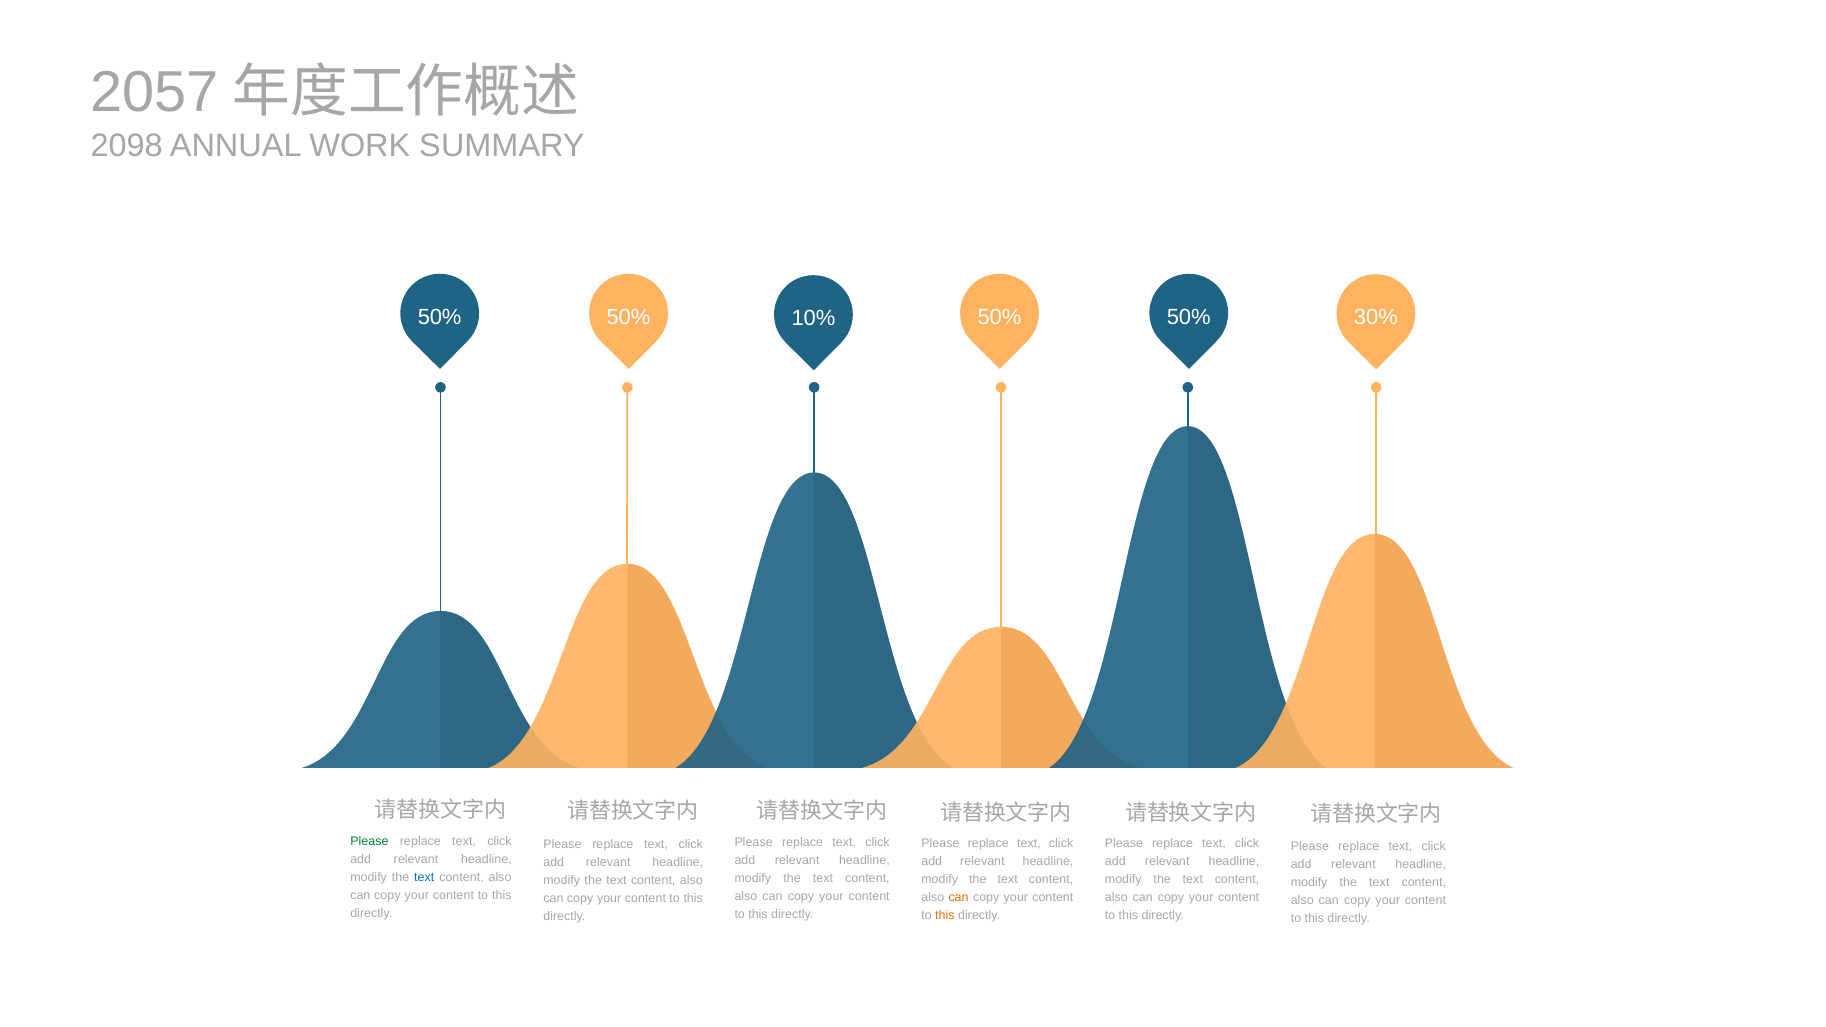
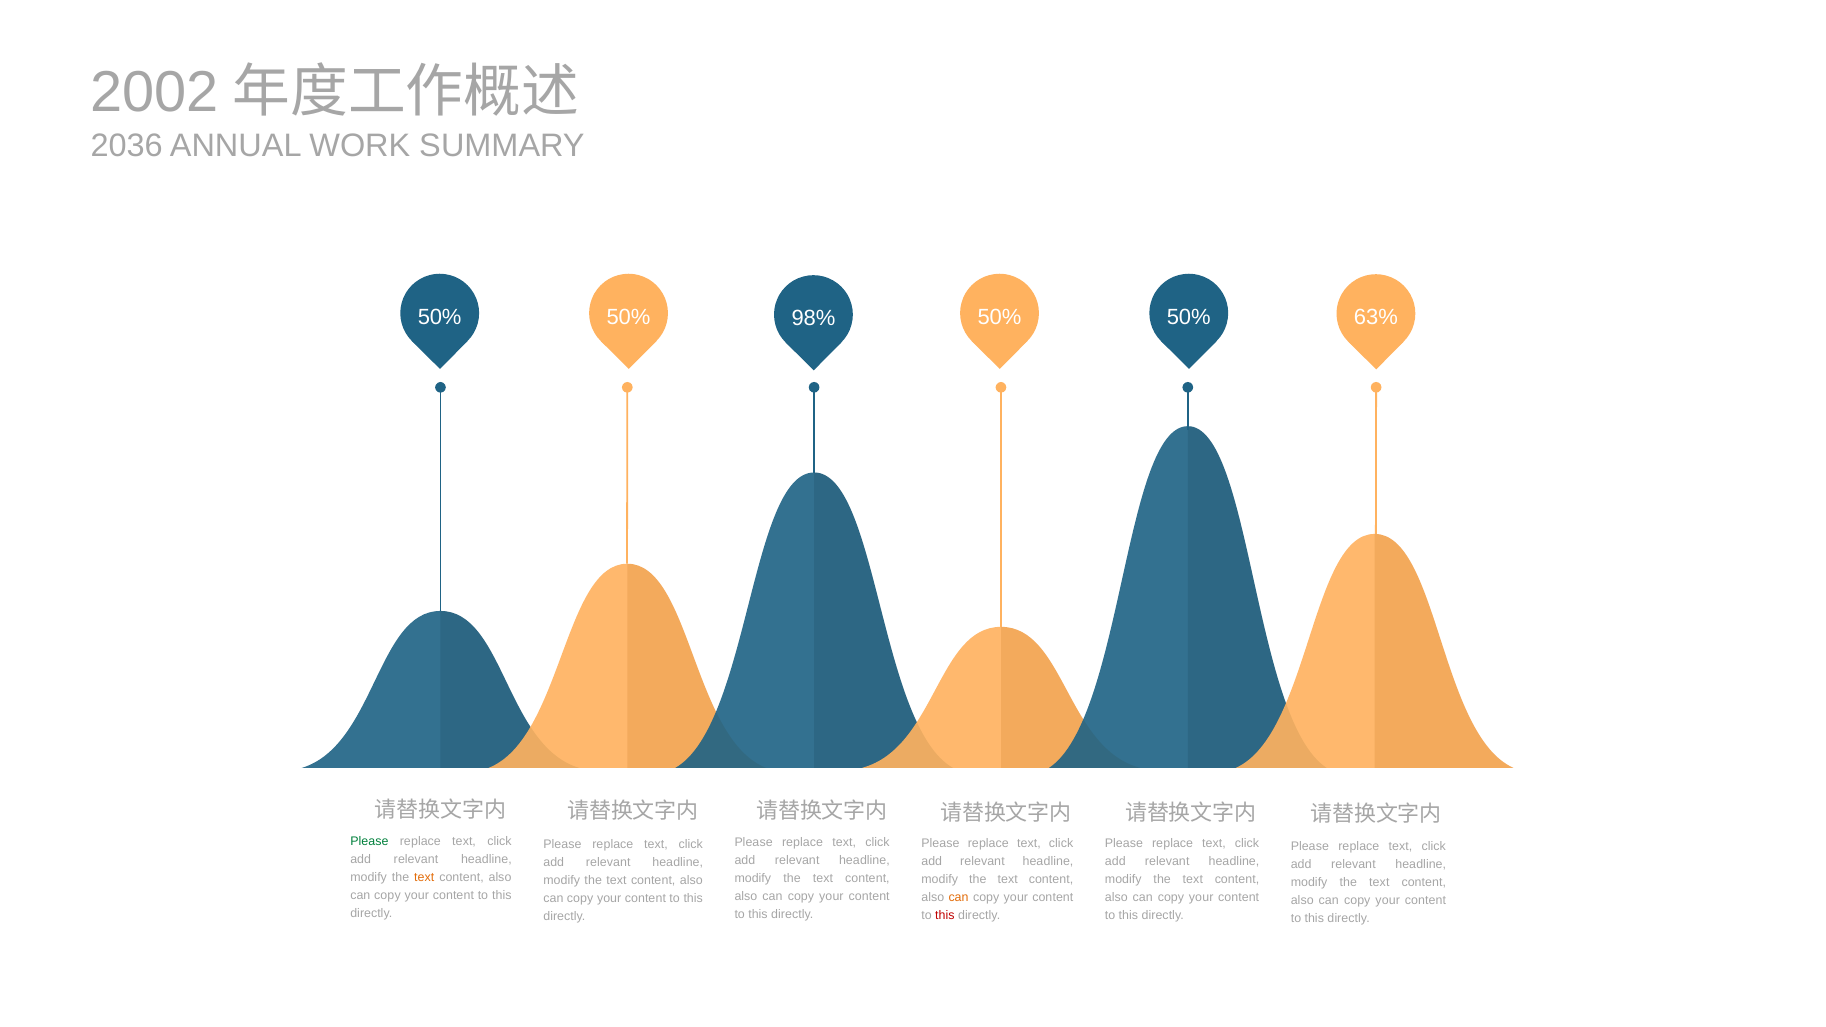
2057: 2057 -> 2002
2098: 2098 -> 2036
10%: 10% -> 98%
30%: 30% -> 63%
text at (424, 877) colour: blue -> orange
this at (945, 915) colour: orange -> red
